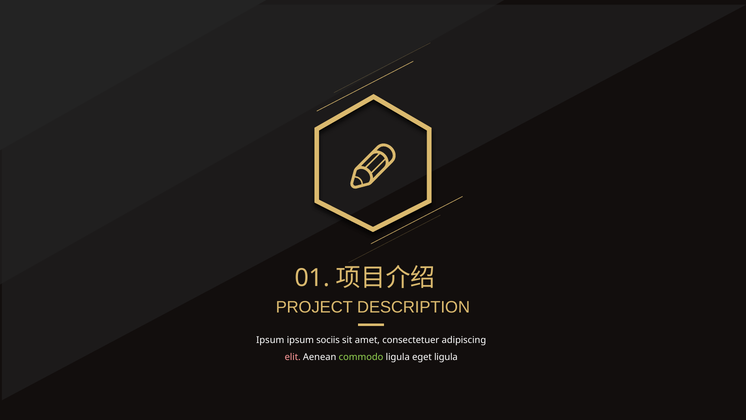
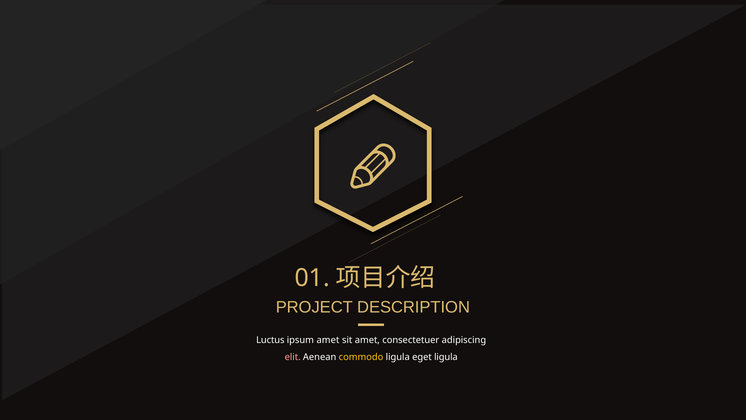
Ipsum at (270, 340): Ipsum -> Luctus
ipsum sociis: sociis -> amet
commodo colour: light green -> yellow
